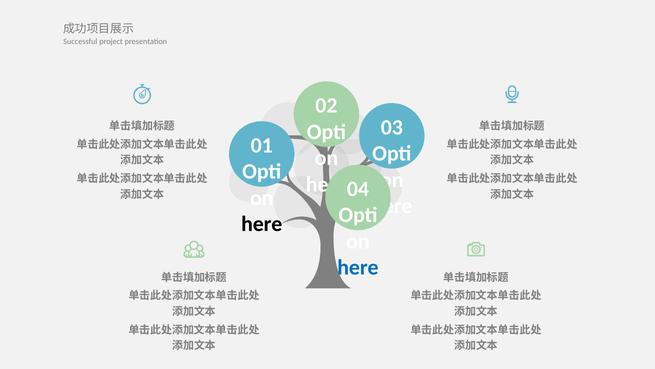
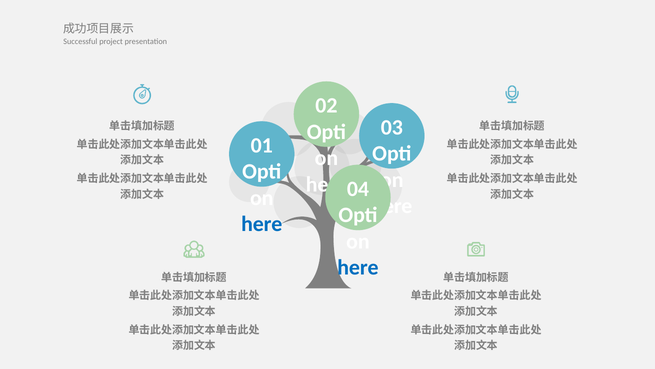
here at (262, 224) colour: black -> blue
